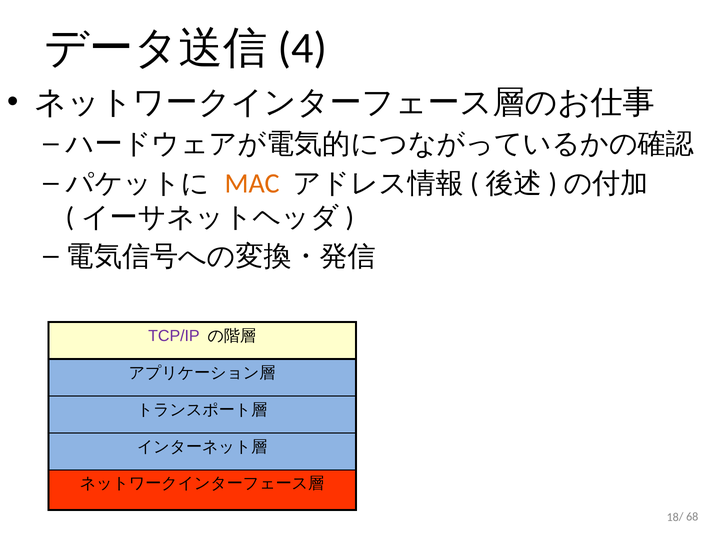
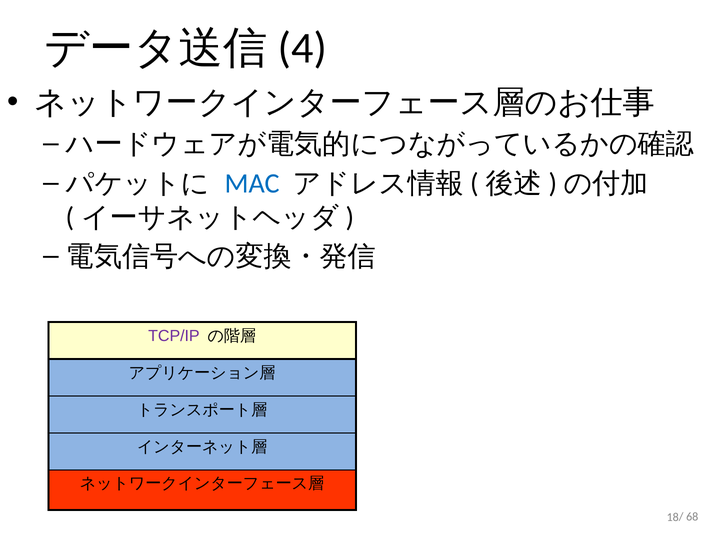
MAC colour: orange -> blue
